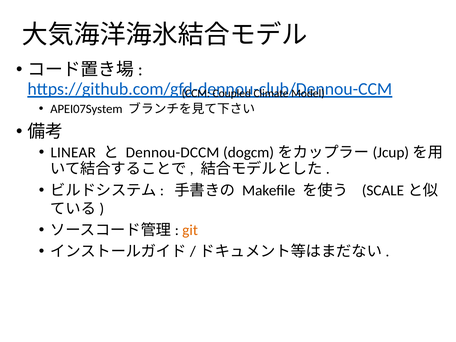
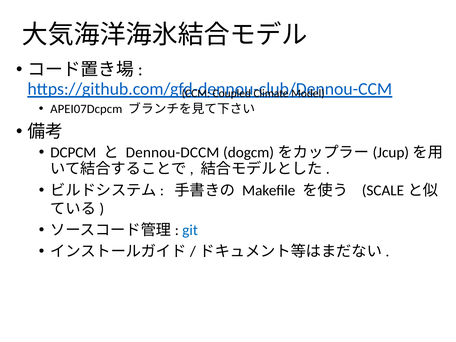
APEI07System: APEI07System -> APEI07Dcpcm
LINEAR: LINEAR -> DCPCM
git colour: orange -> blue
